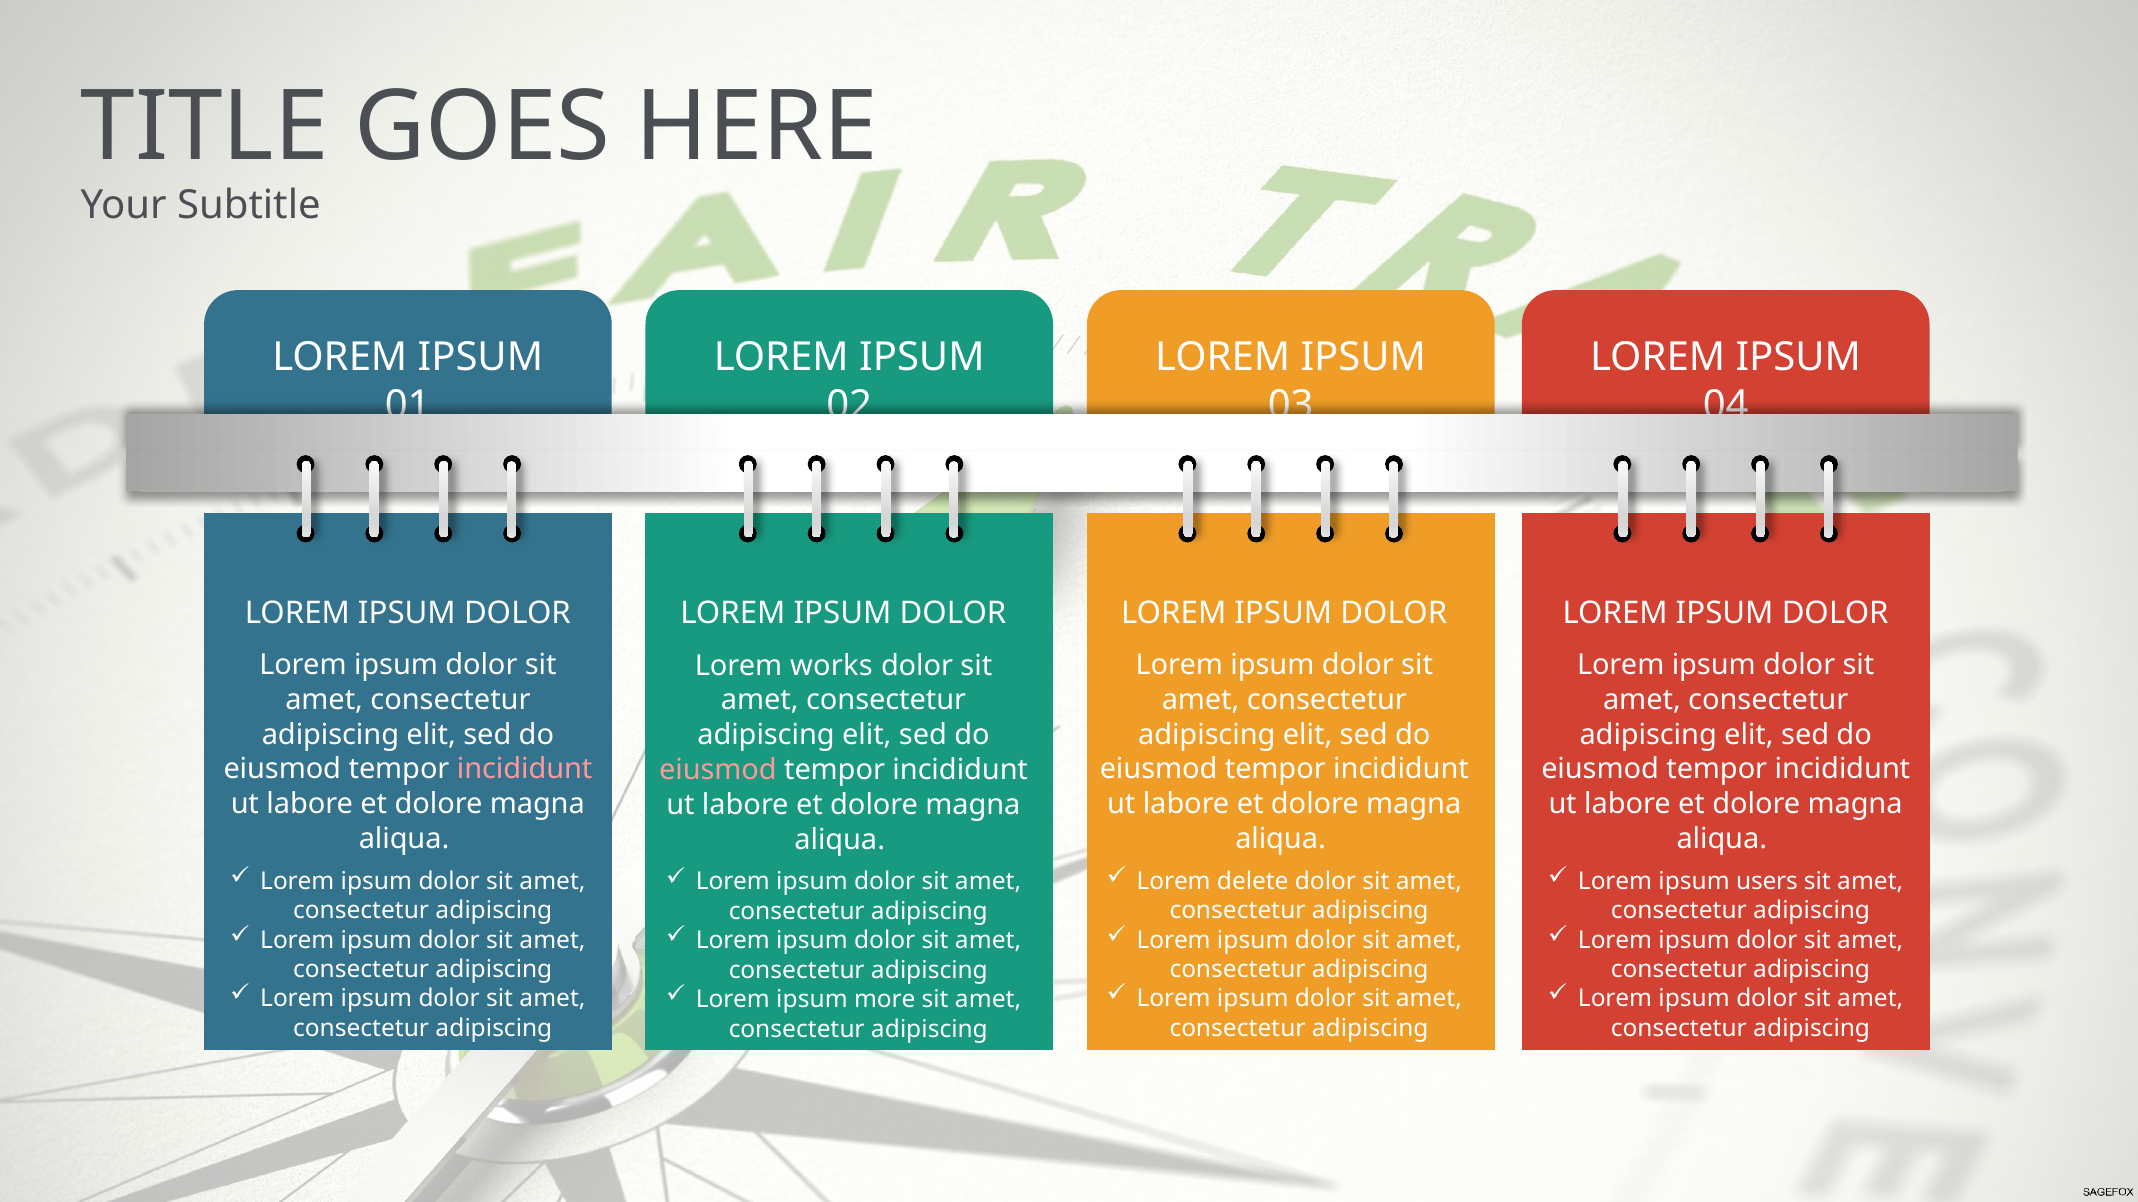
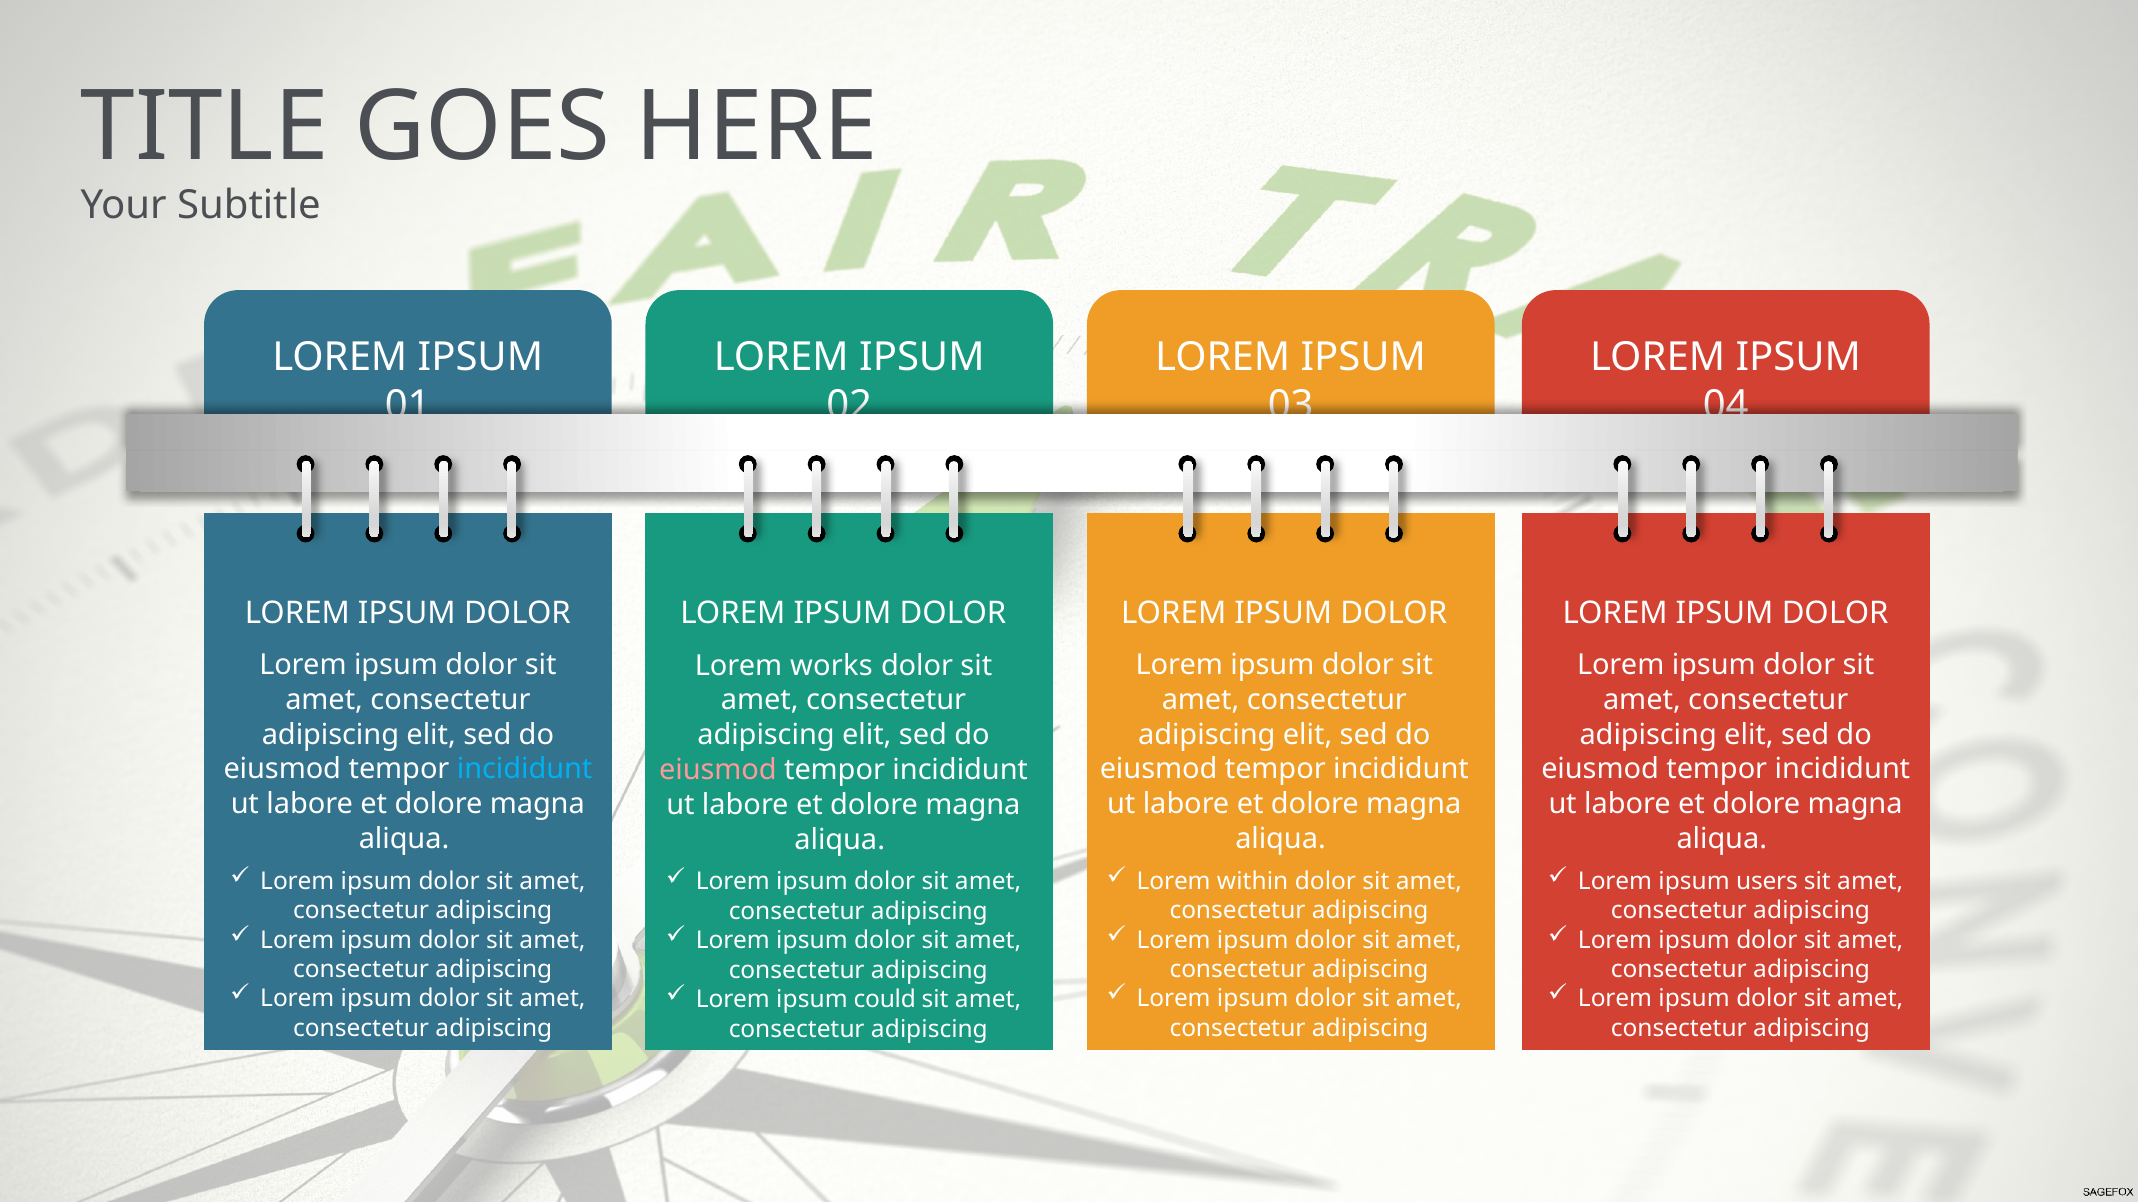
incididunt at (525, 770) colour: pink -> light blue
delete: delete -> within
more: more -> could
